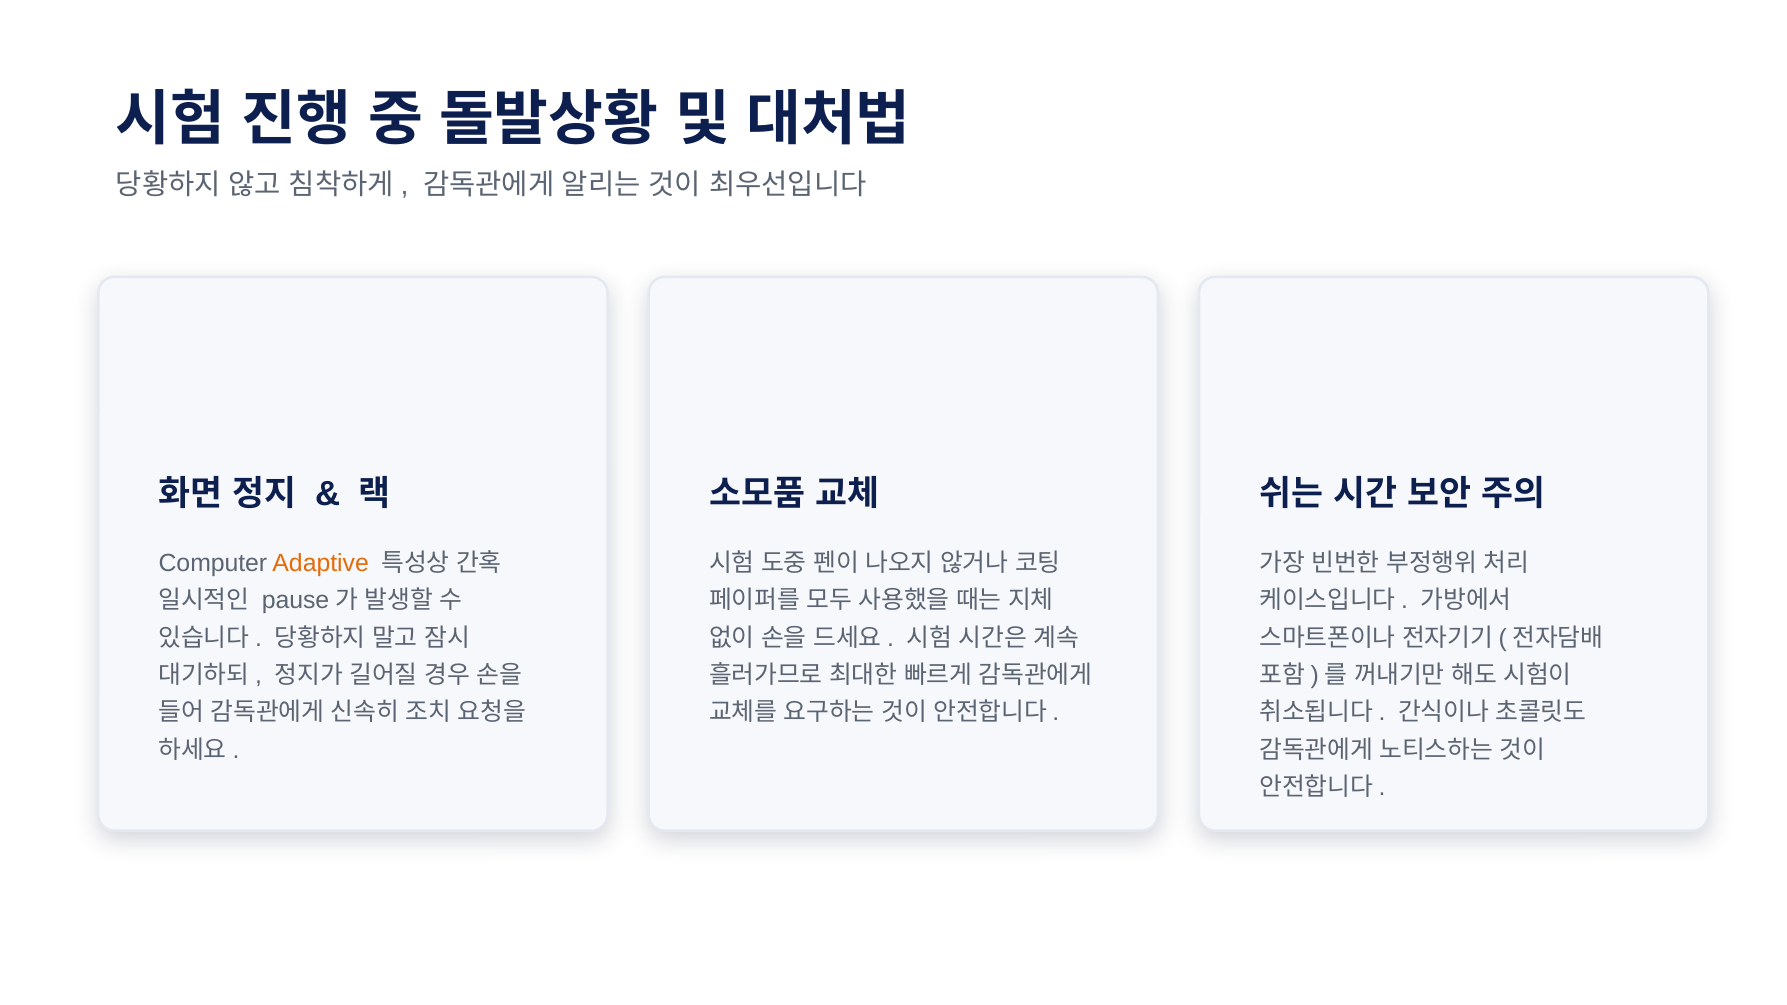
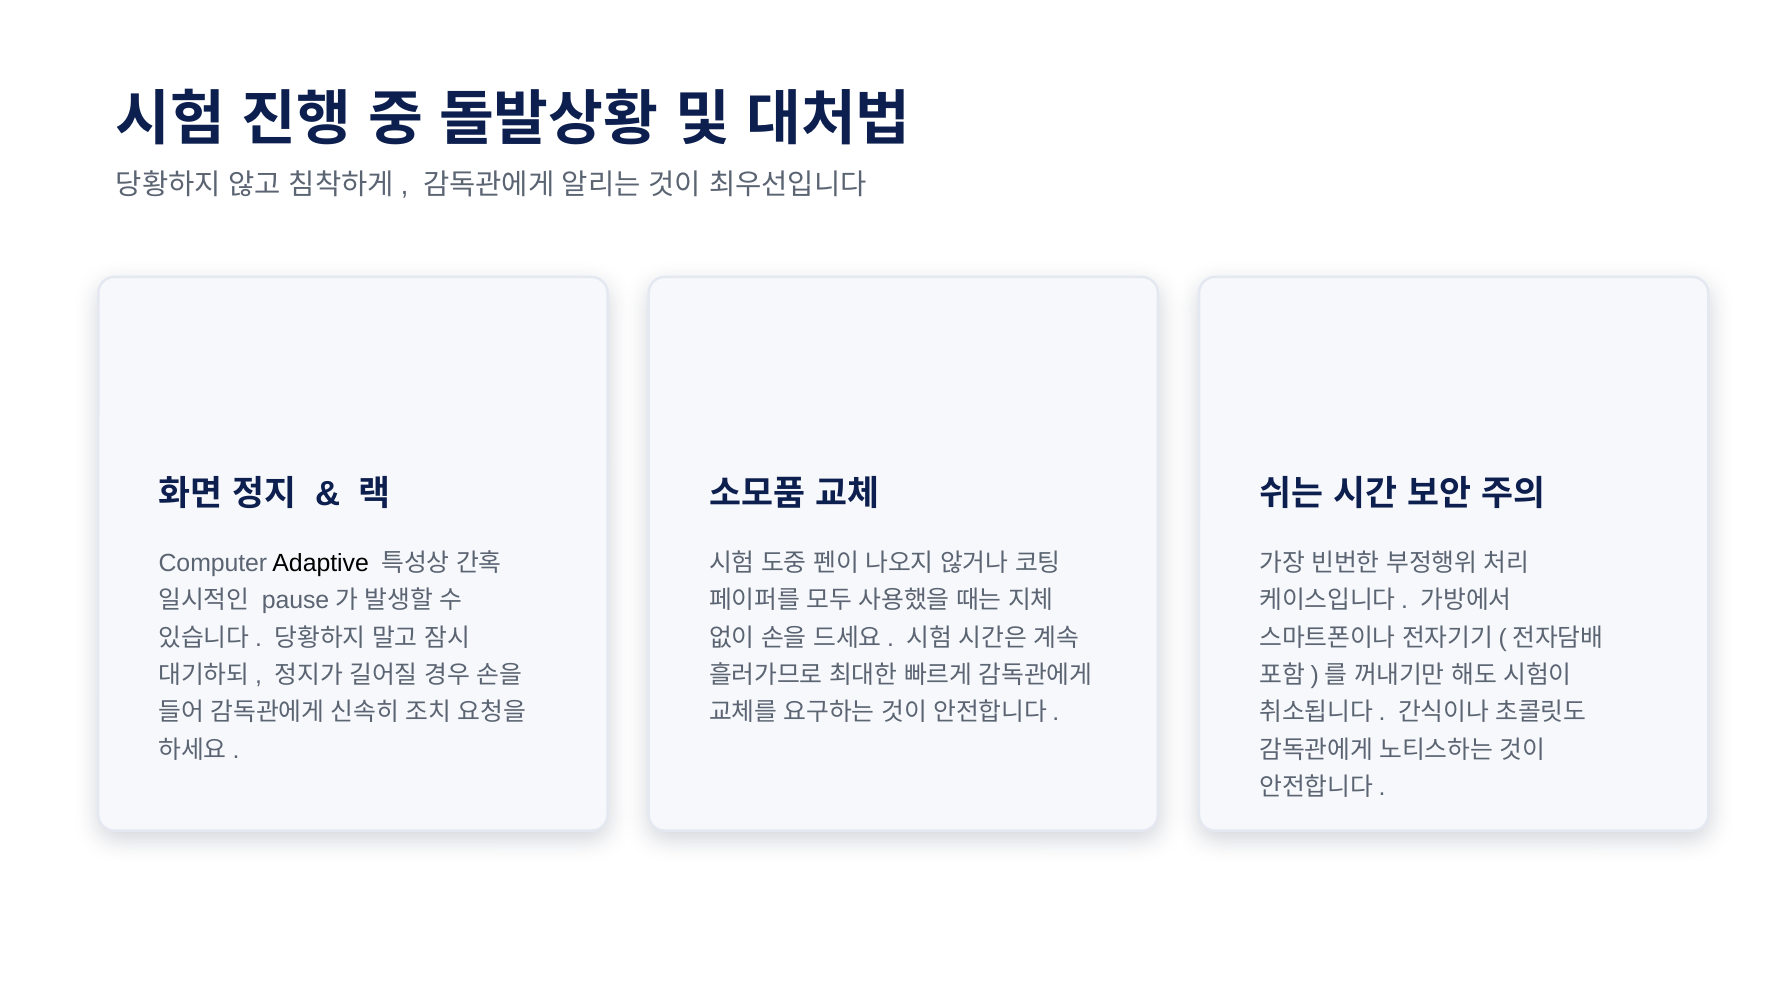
Adaptive colour: orange -> black
